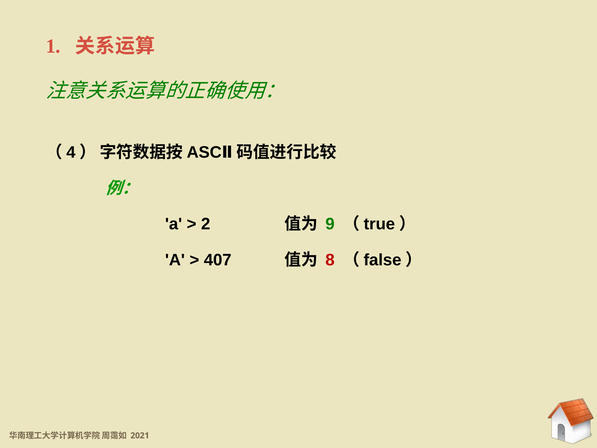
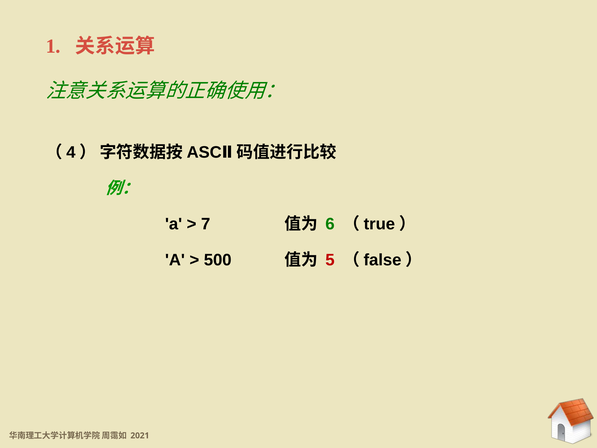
2: 2 -> 7
9: 9 -> 6
407: 407 -> 500
8: 8 -> 5
